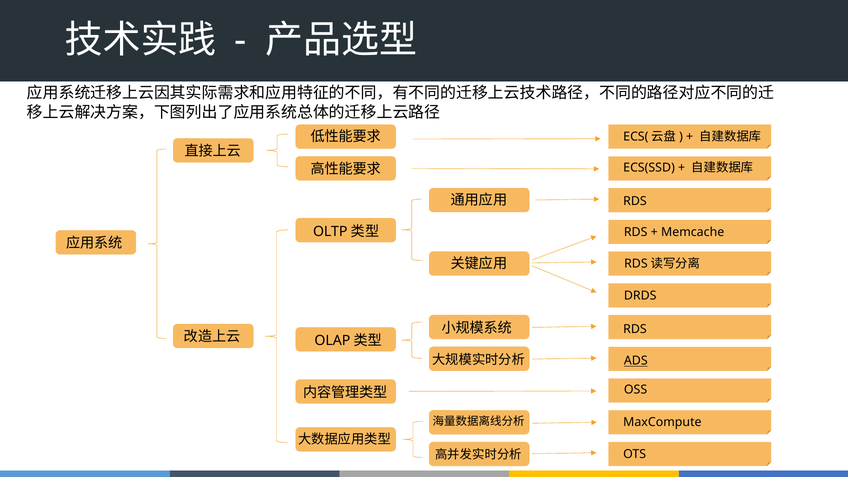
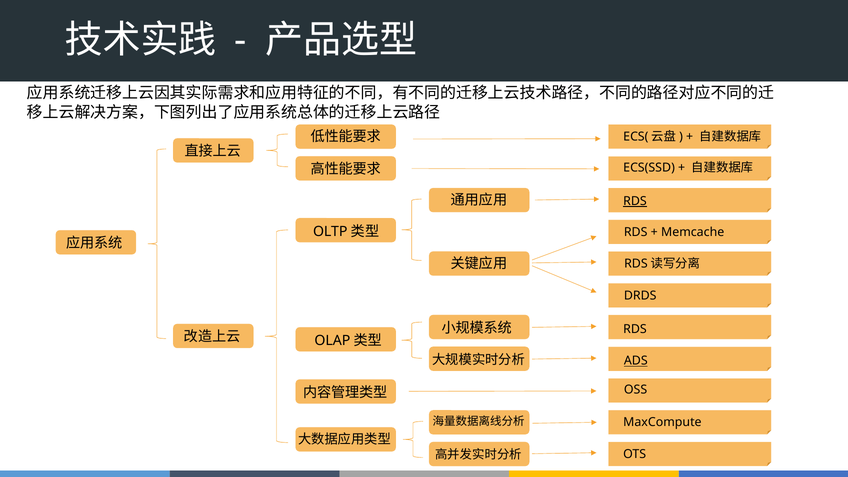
RDS at (635, 201) underline: none -> present
